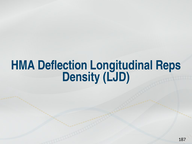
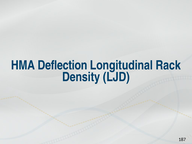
Reps: Reps -> Rack
